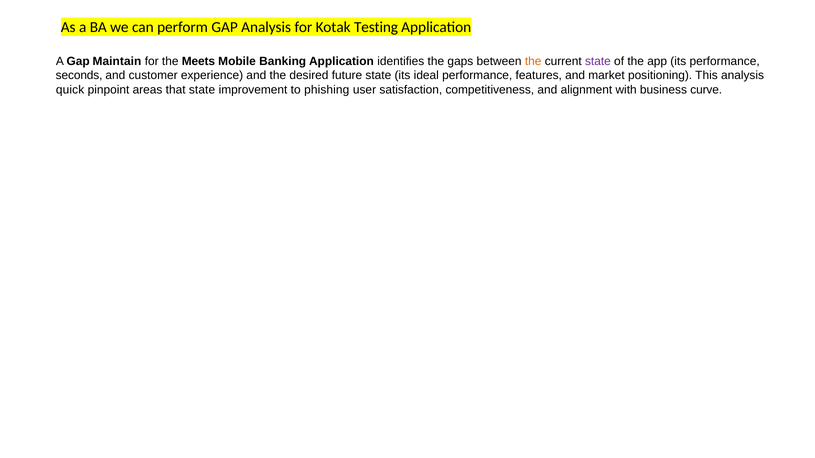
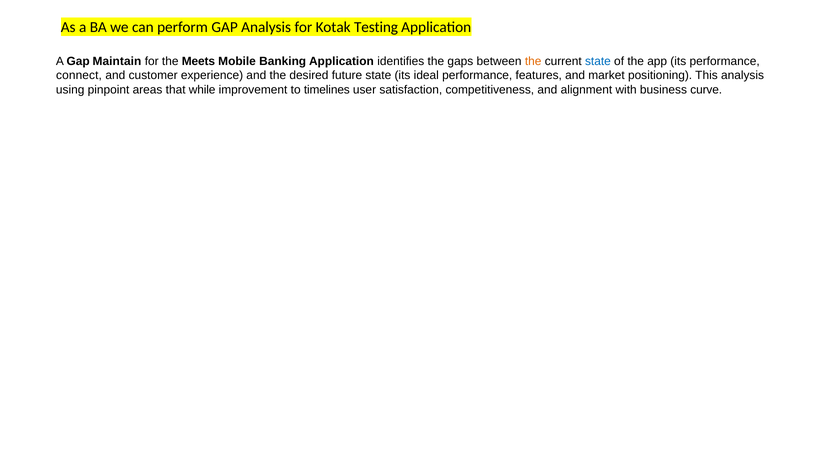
state at (598, 61) colour: purple -> blue
seconds: seconds -> connect
quick: quick -> using
that state: state -> while
phishing: phishing -> timelines
